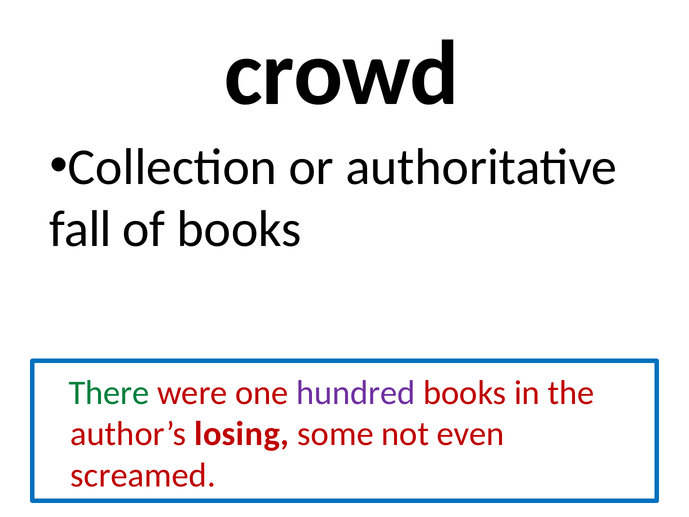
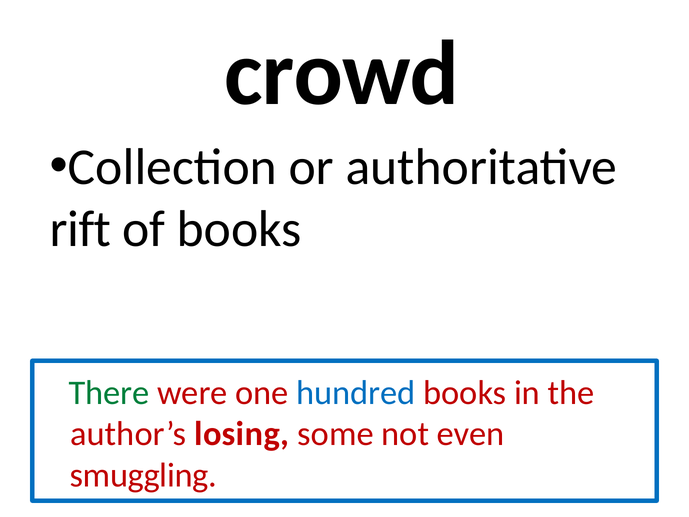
fall: fall -> rift
hundred colour: purple -> blue
screamed: screamed -> smuggling
